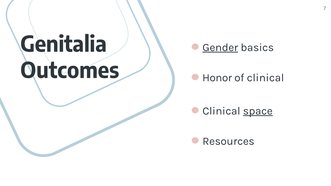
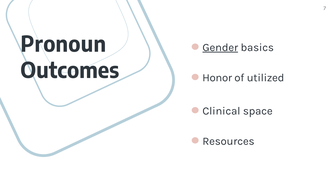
Genitalia: Genitalia -> Pronoun
of clinical: clinical -> utilized
space underline: present -> none
